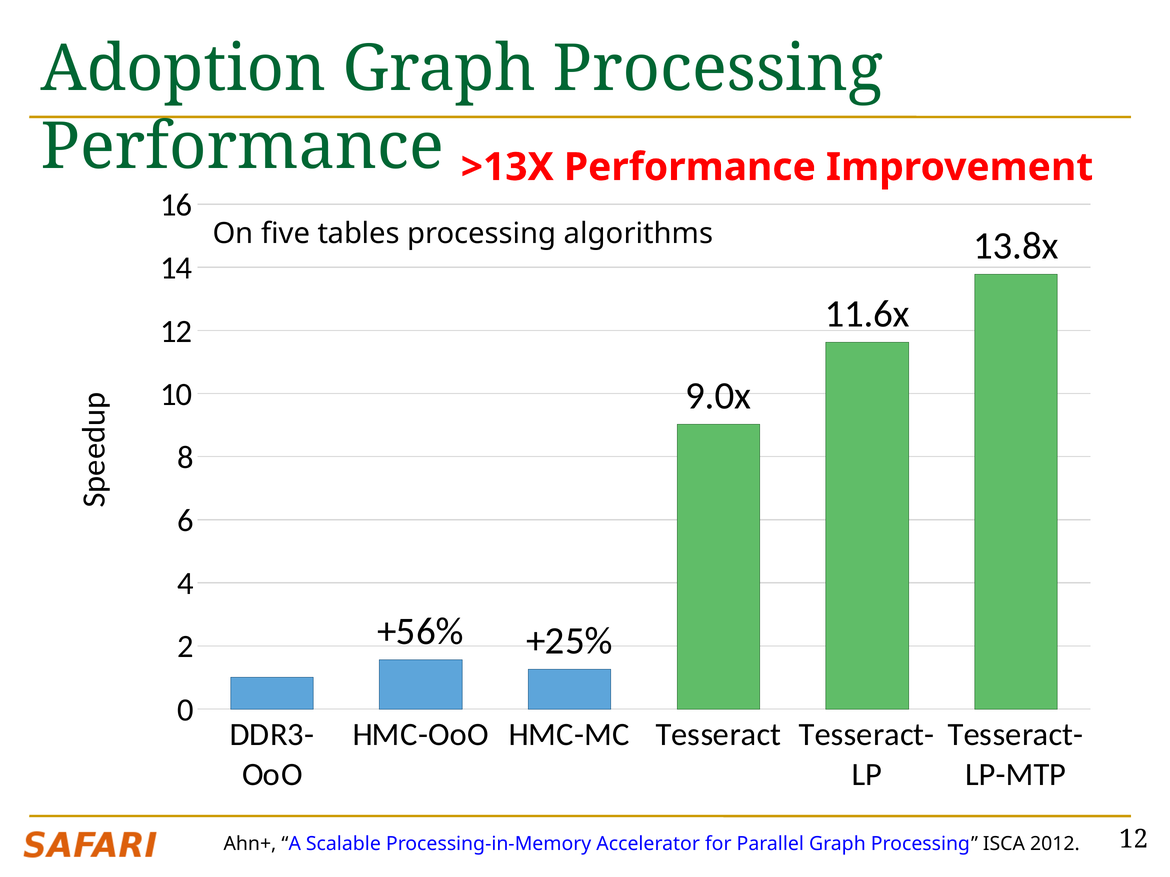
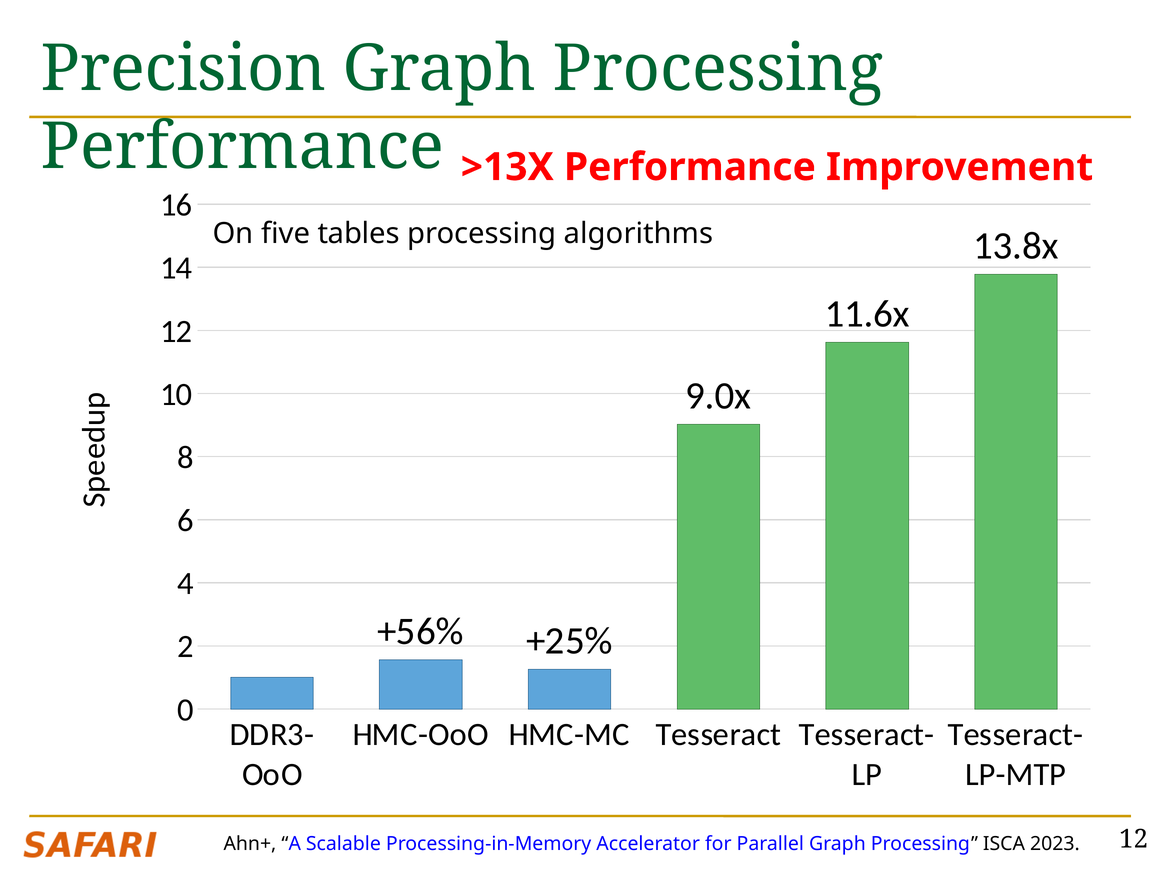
Adoption: Adoption -> Precision
2012: 2012 -> 2023
